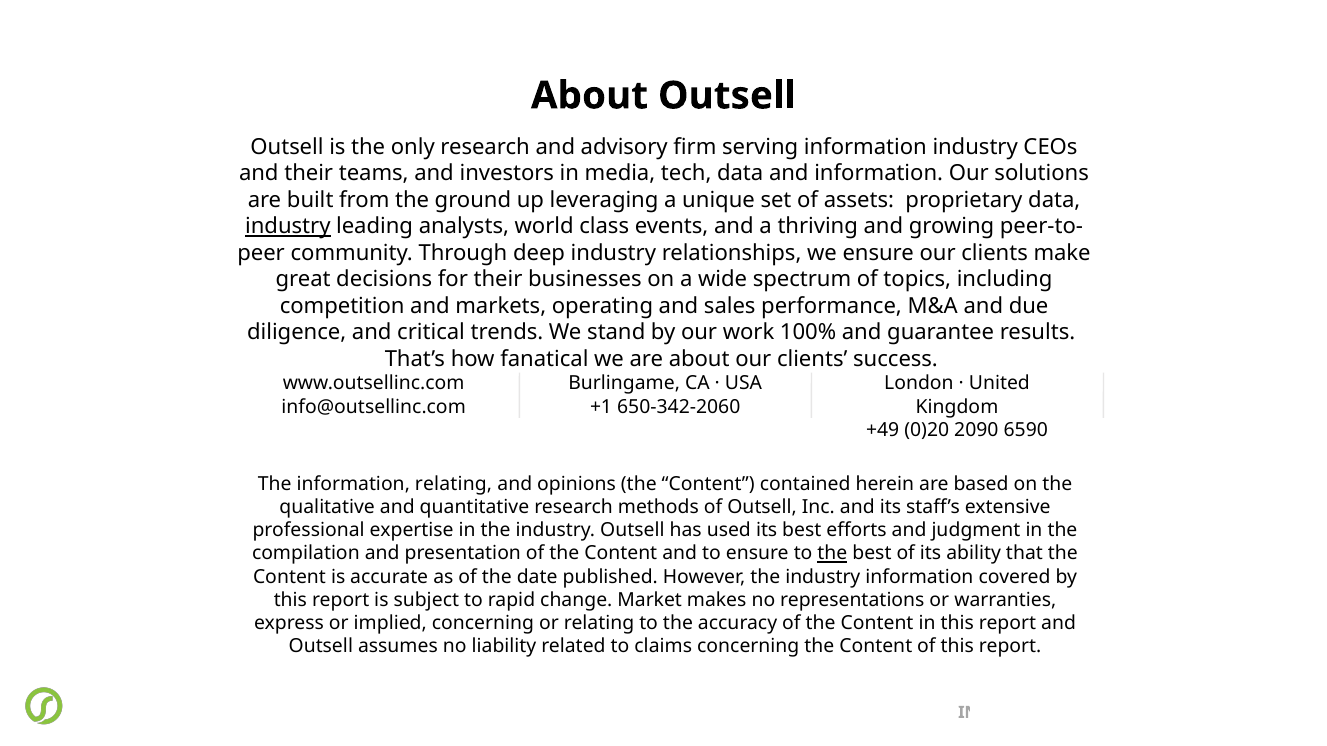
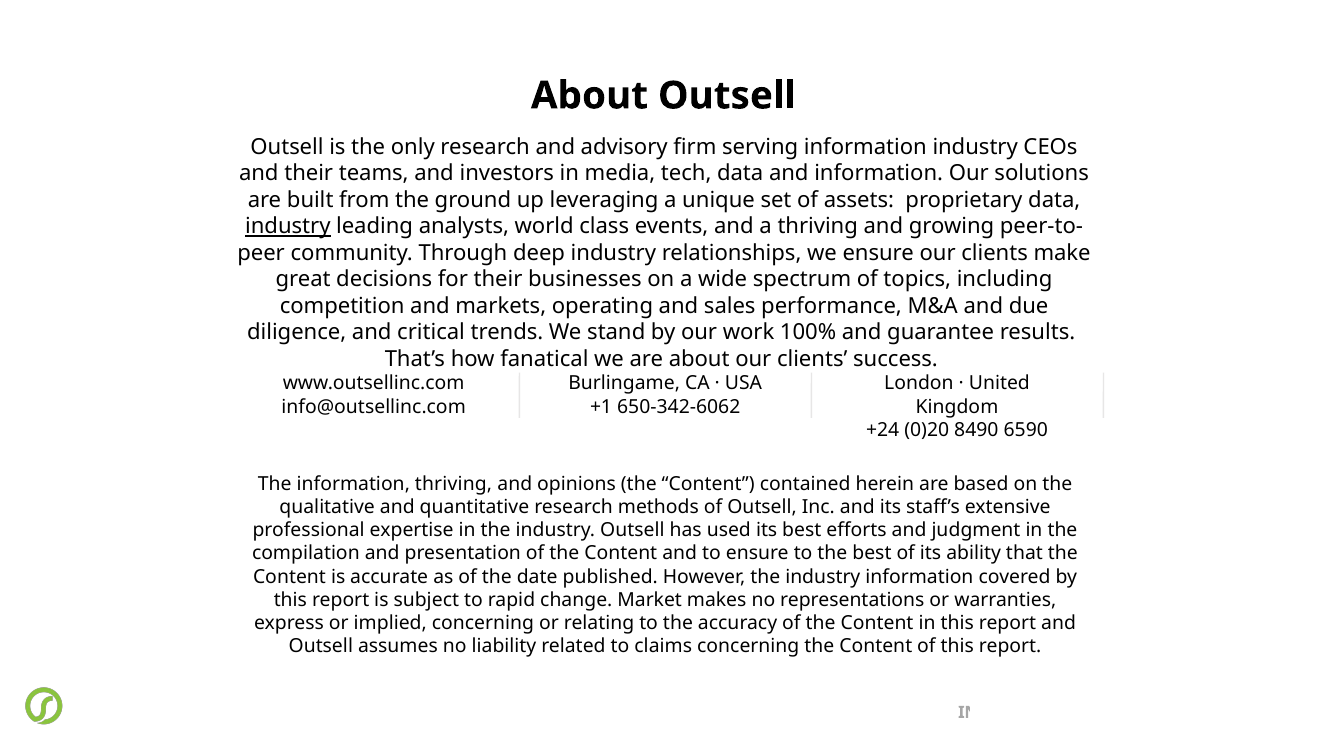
650-342-2060: 650-342-2060 -> 650-342-6062
+49: +49 -> +24
2090: 2090 -> 8490
information relating: relating -> thriving
the at (832, 554) underline: present -> none
